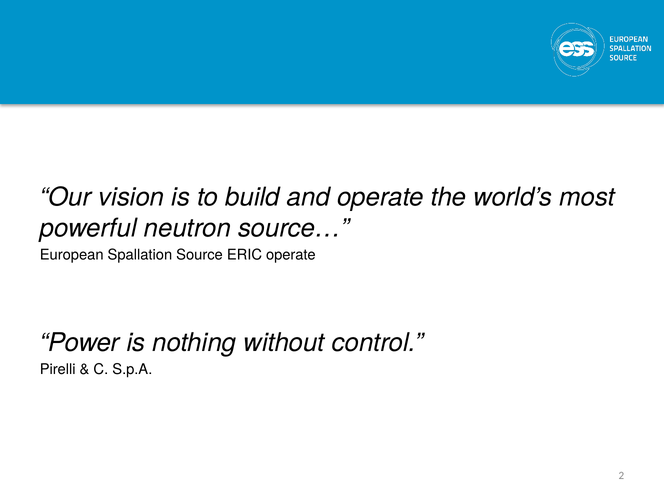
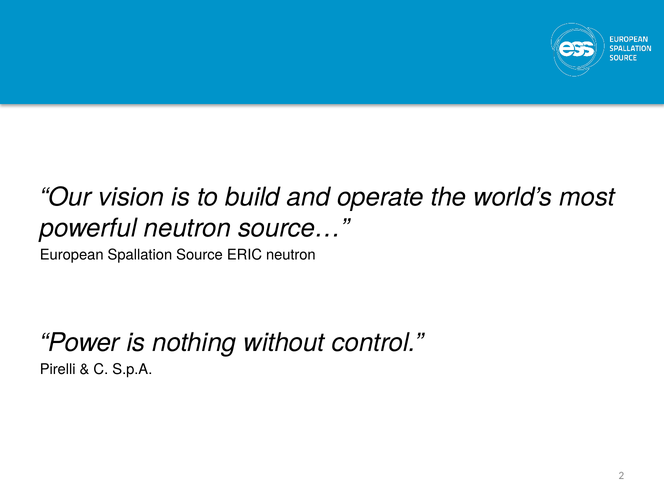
ERIC operate: operate -> neutron
